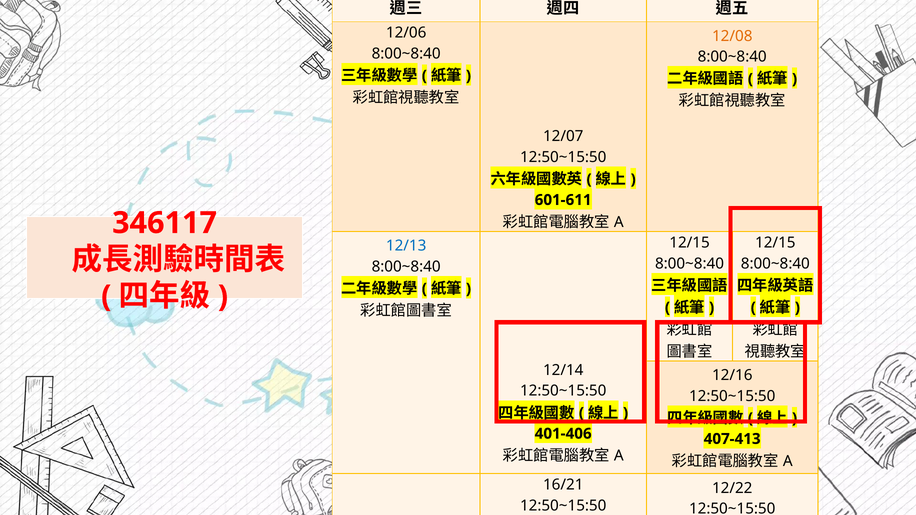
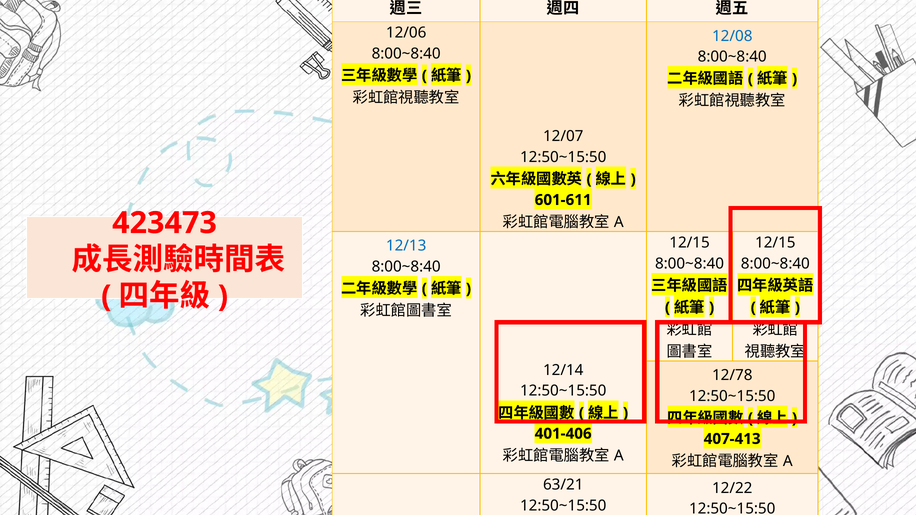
12/08 colour: orange -> blue
346117: 346117 -> 423473
12/16: 12/16 -> 12/78
16/21: 16/21 -> 63/21
